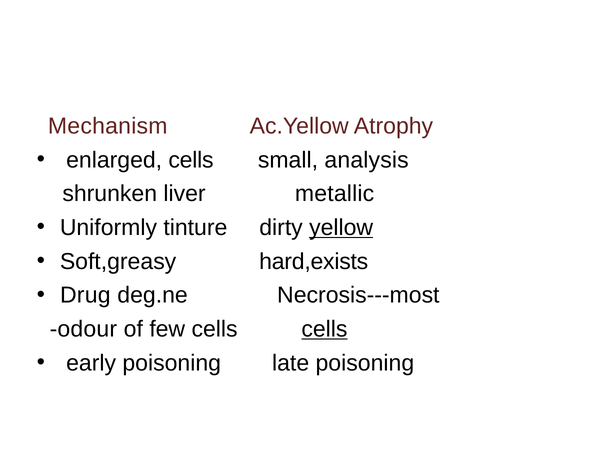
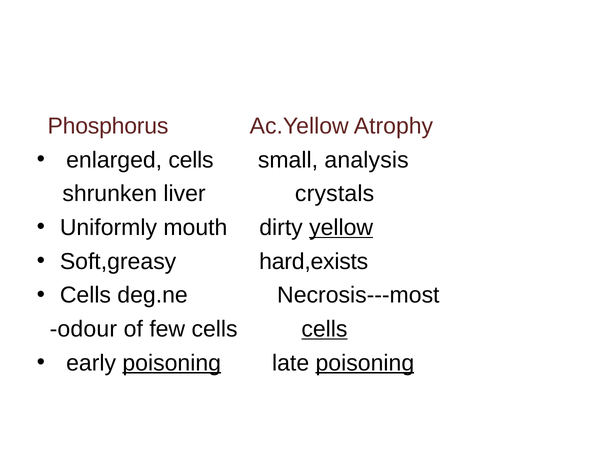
Mechanism: Mechanism -> Phosphorus
metallic: metallic -> crystals
tinture: tinture -> mouth
Drug at (85, 295): Drug -> Cells
poisoning at (172, 363) underline: none -> present
poisoning at (365, 363) underline: none -> present
